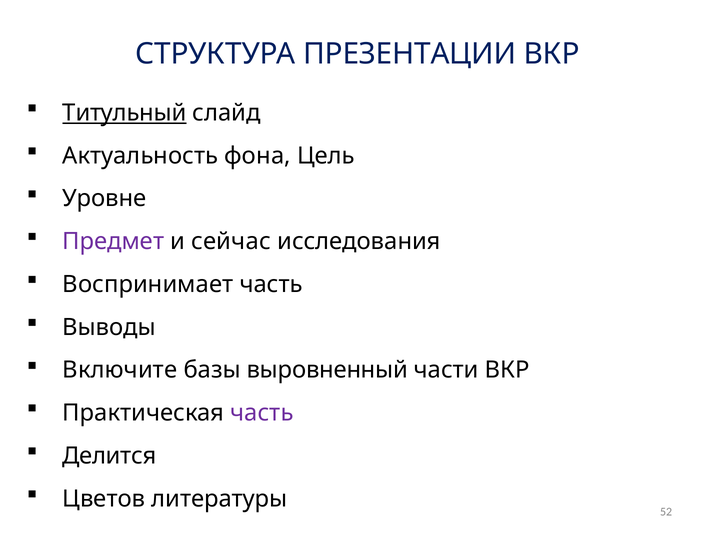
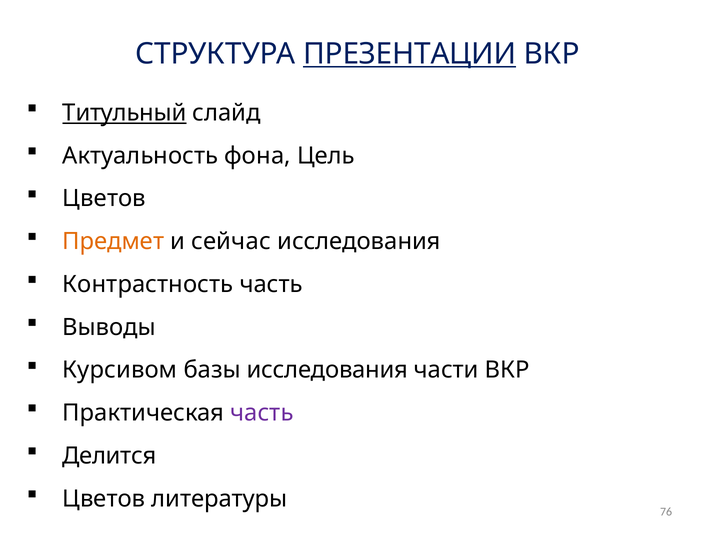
ПРЕЗЕНТАЦИИ underline: none -> present
Уровне at (104, 199): Уровне -> Цветов
Предмет colour: purple -> orange
Воспринимает: Воспринимает -> Контрастность
Включите: Включите -> Курсивом
базы выровненный: выровненный -> исследования
52: 52 -> 76
